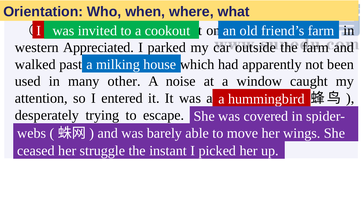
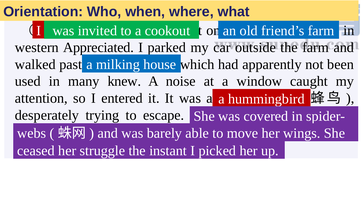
other: other -> knew
